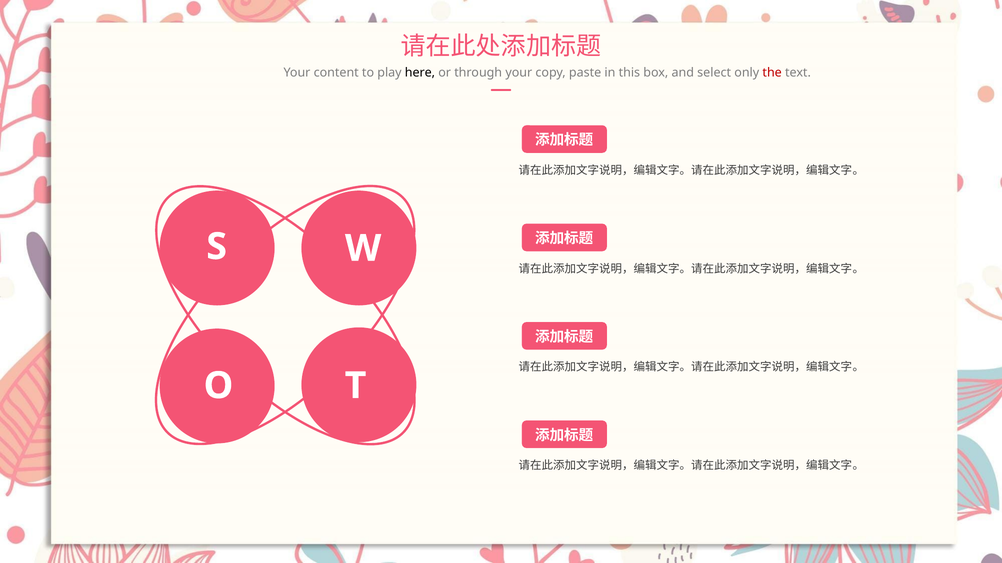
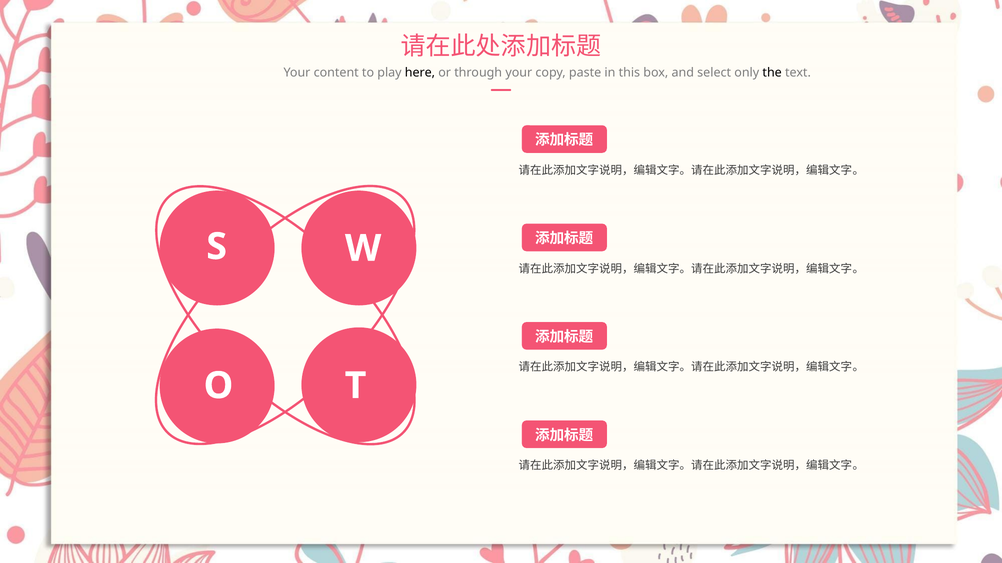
the colour: red -> black
